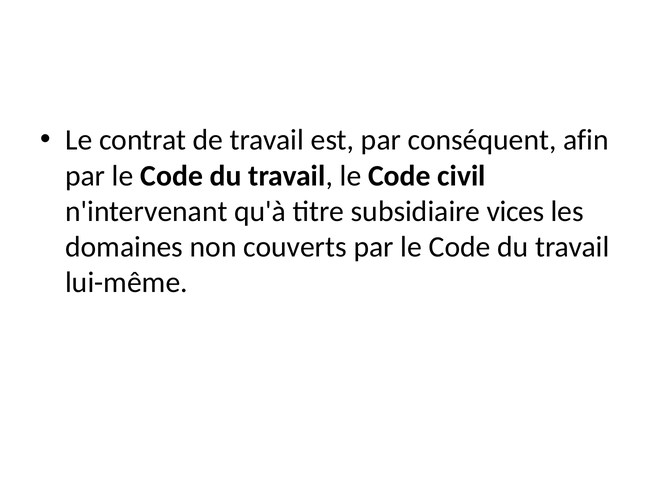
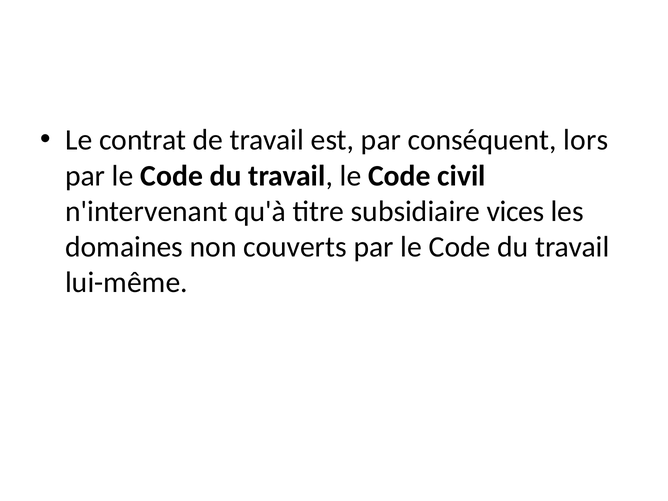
afin: afin -> lors
